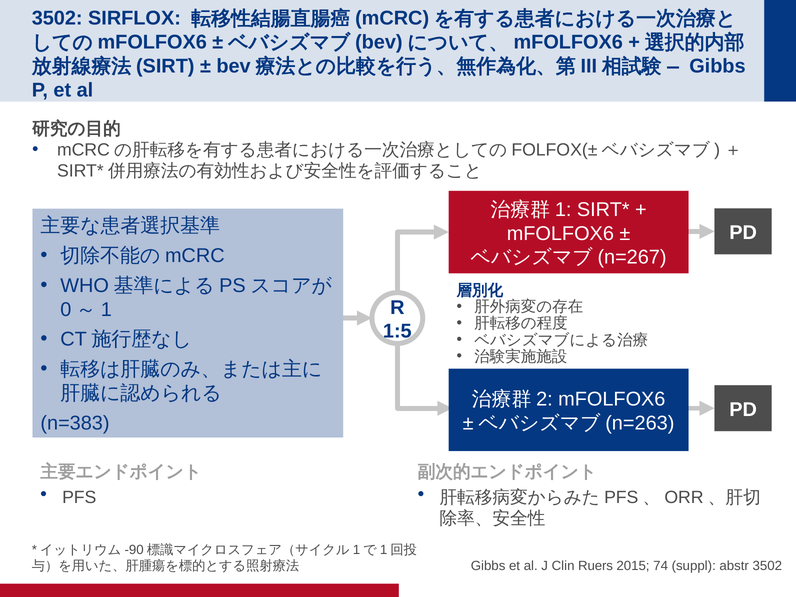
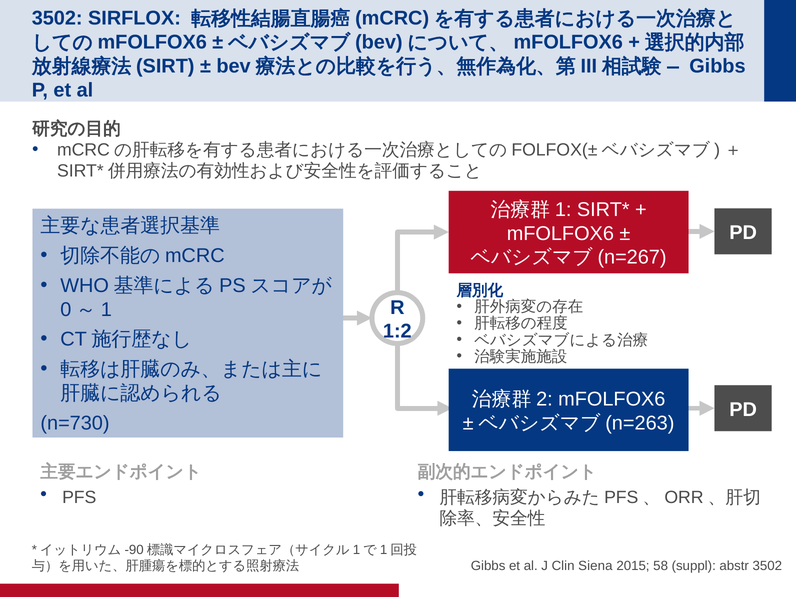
1:5: 1:5 -> 1:2
n=383: n=383 -> n=730
Ruers: Ruers -> Siena
74: 74 -> 58
